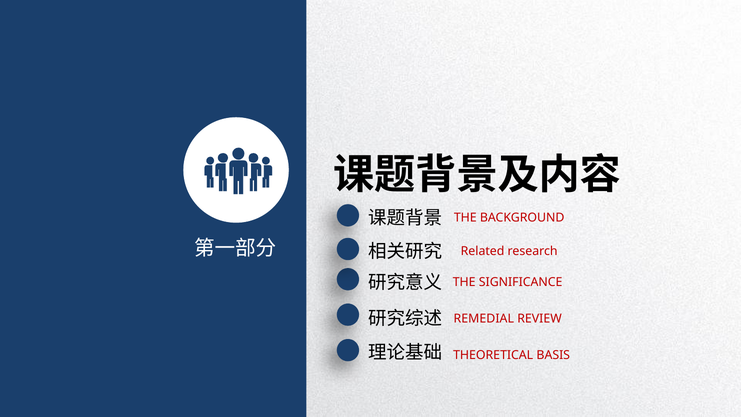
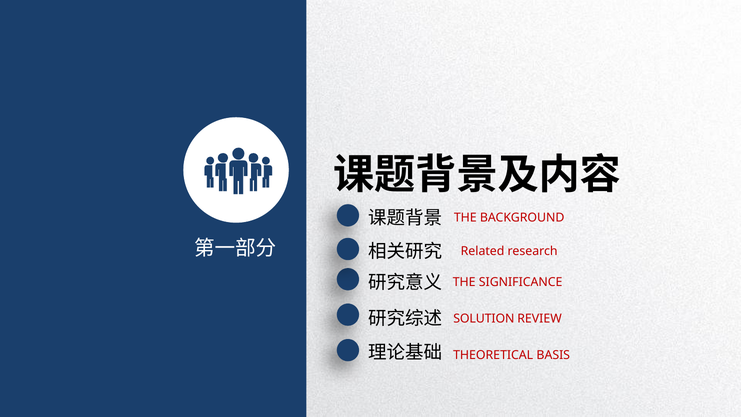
REMEDIAL: REMEDIAL -> SOLUTION
